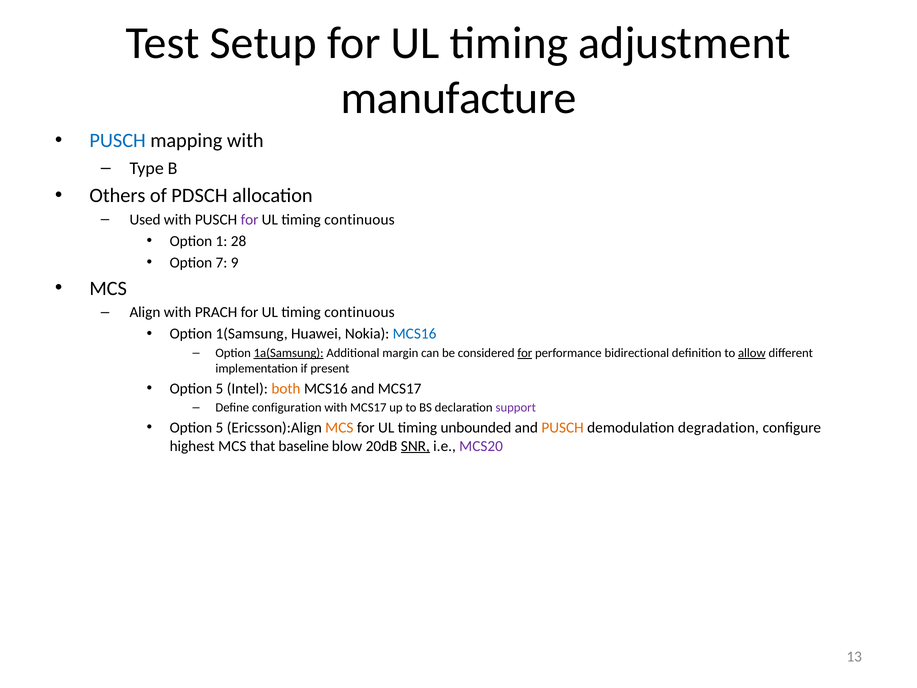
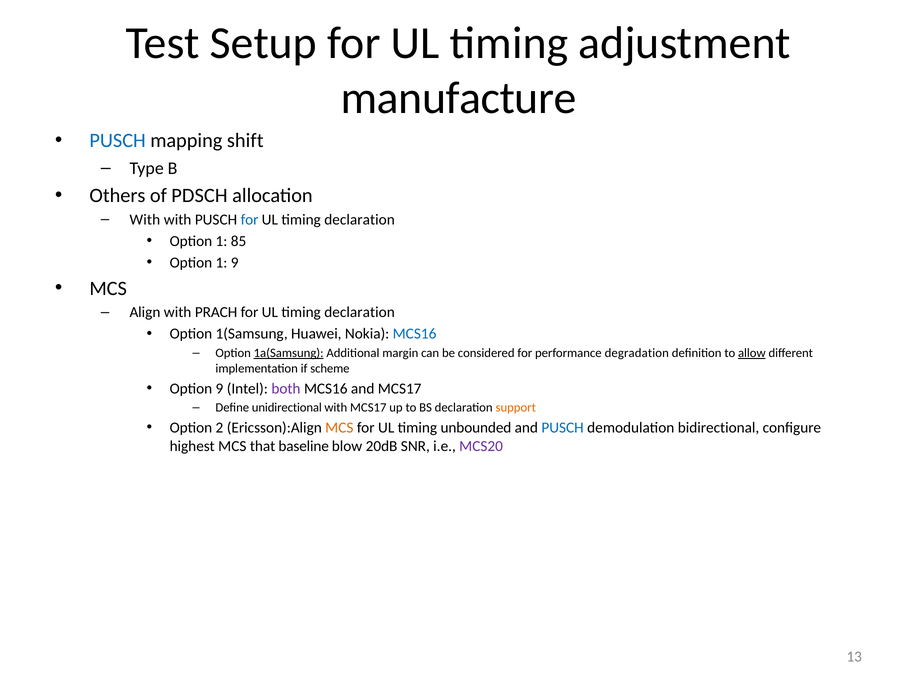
mapping with: with -> shift
Used at (145, 220): Used -> With
for at (250, 220) colour: purple -> blue
continuous at (359, 220): continuous -> declaration
28: 28 -> 85
7 at (221, 262): 7 -> 1
continuous at (359, 312): continuous -> declaration
for at (525, 353) underline: present -> none
bidirectional: bidirectional -> degradation
present: present -> scheme
5 at (219, 388): 5 -> 9
both colour: orange -> purple
configuration: configuration -> unidirectional
support colour: purple -> orange
5 at (219, 428): 5 -> 2
PUSCH at (563, 428) colour: orange -> blue
degradation: degradation -> bidirectional
SNR underline: present -> none
